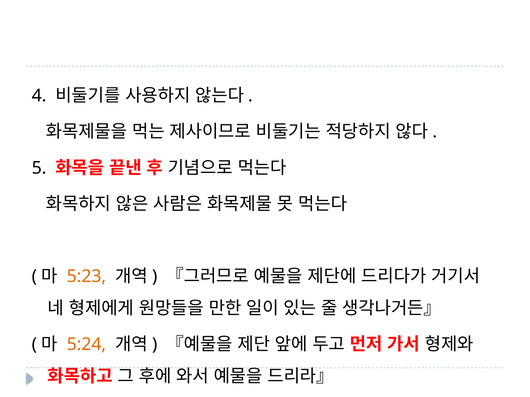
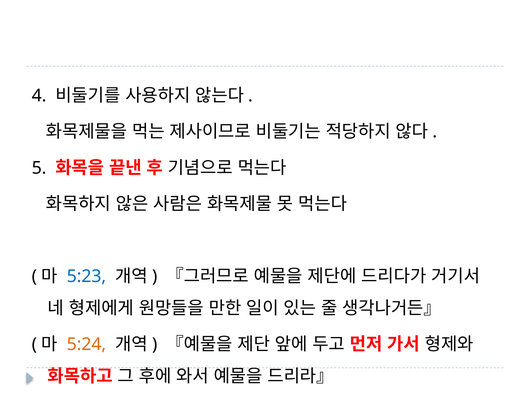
5:23 colour: orange -> blue
